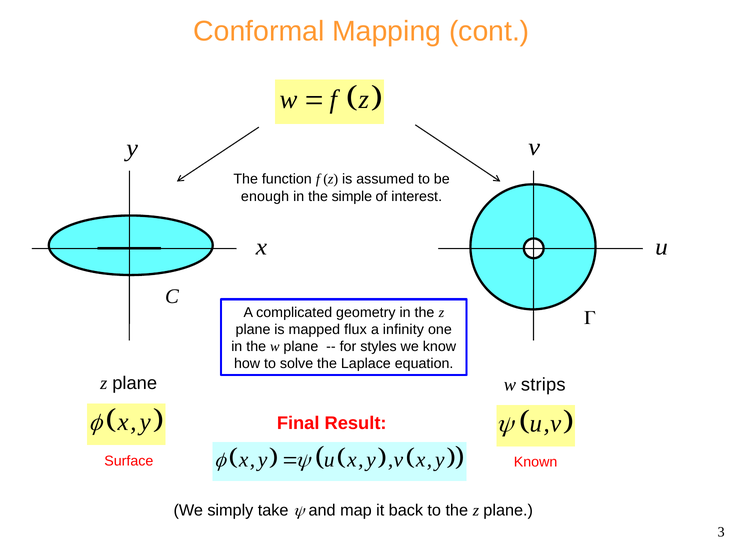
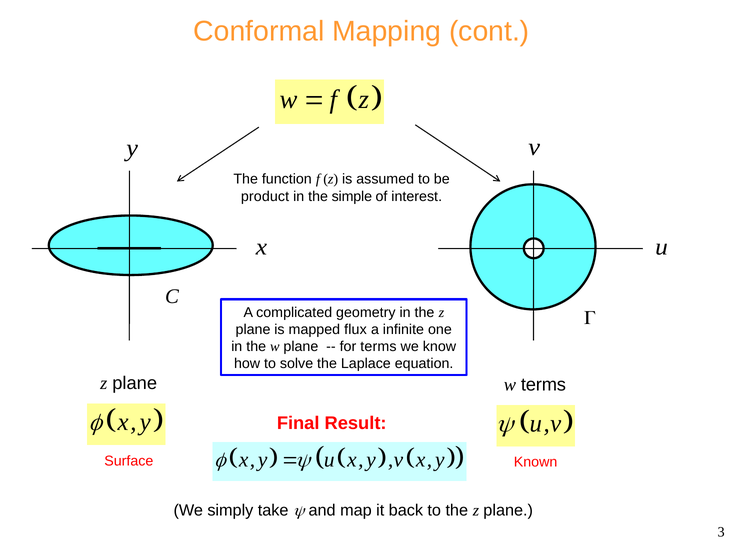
enough: enough -> product
infinity: infinity -> infinite
for styles: styles -> terms
w strips: strips -> terms
